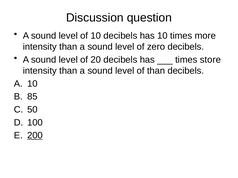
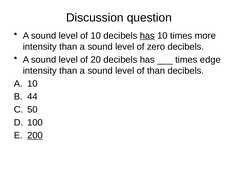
has at (147, 36) underline: none -> present
store: store -> edge
85: 85 -> 44
